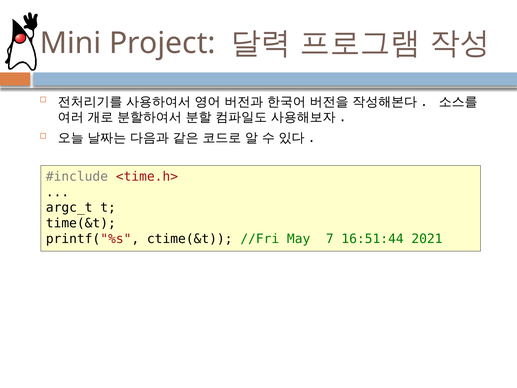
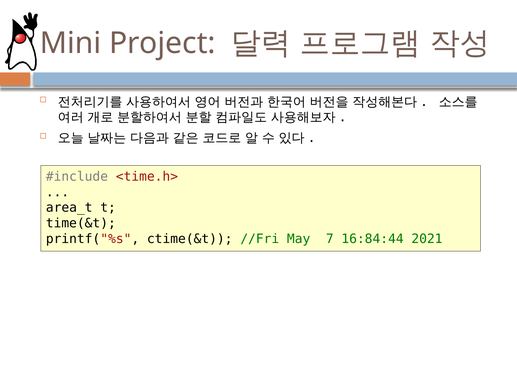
argc_t: argc_t -> area_t
16:51:44: 16:51:44 -> 16:84:44
